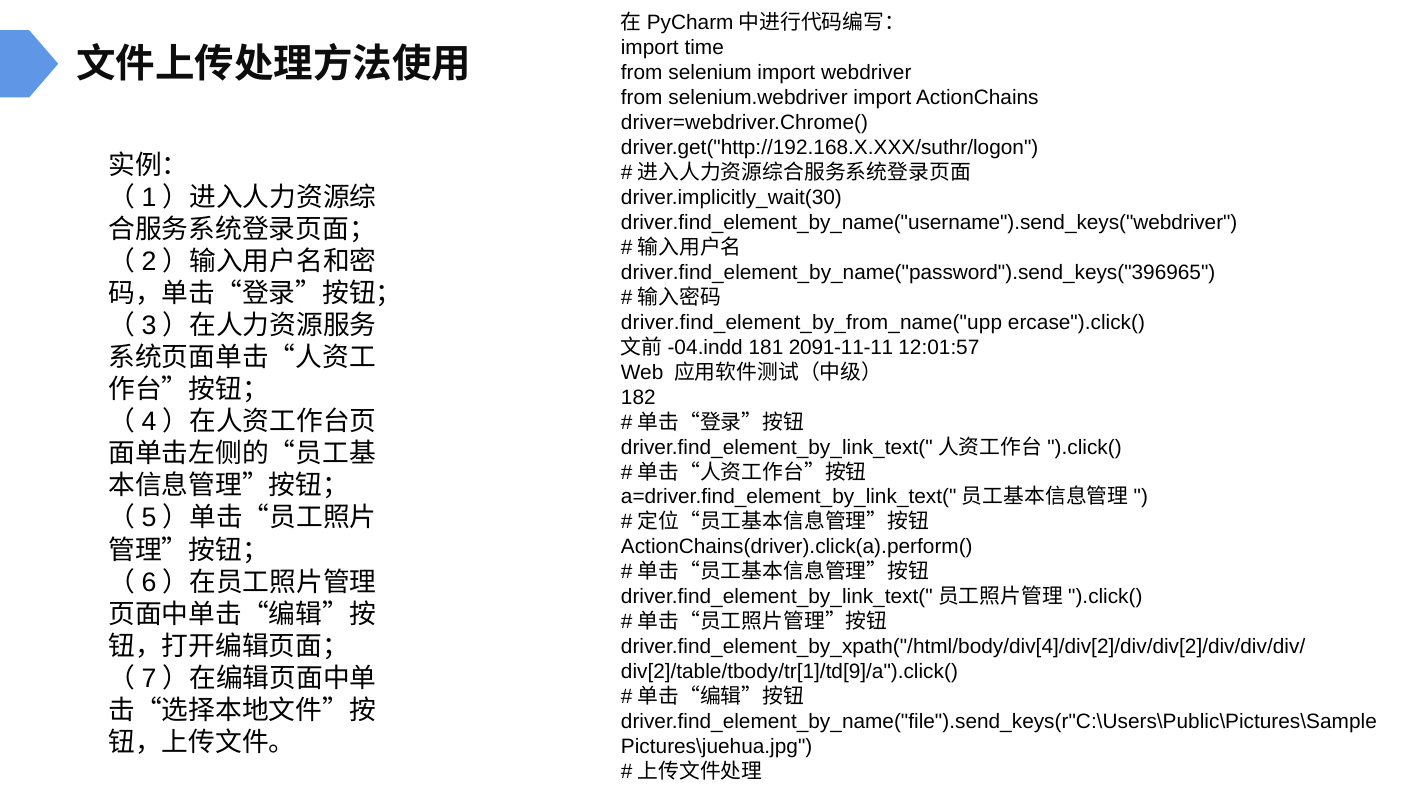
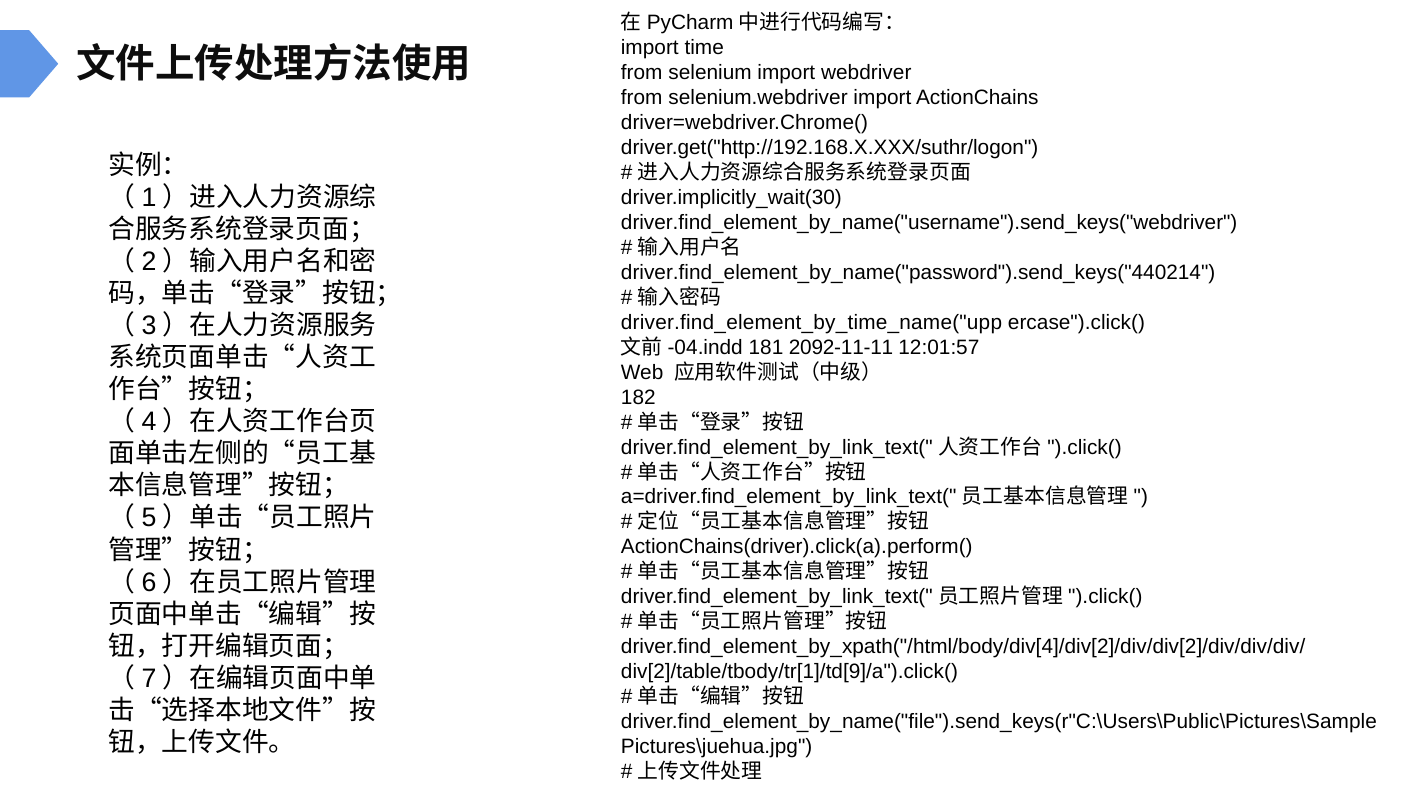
driver.find_element_by_name("password").send_keys("396965: driver.find_element_by_name("password").send_keys("396965 -> driver.find_element_by_name("password").send_keys("440214
driver.find_element_by_from_name("upp: driver.find_element_by_from_name("upp -> driver.find_element_by_time_name("upp
2091-11-11: 2091-11-11 -> 2092-11-11
